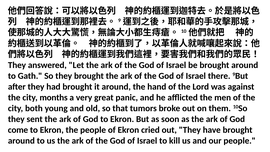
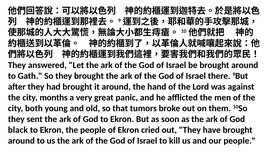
come: come -> black
